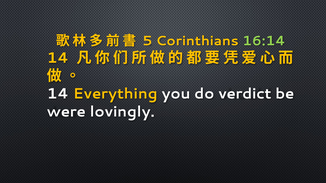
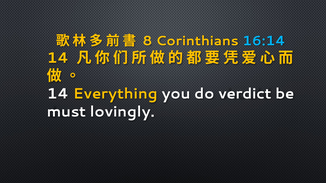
5: 5 -> 8
16:14 colour: light green -> light blue
were: were -> must
